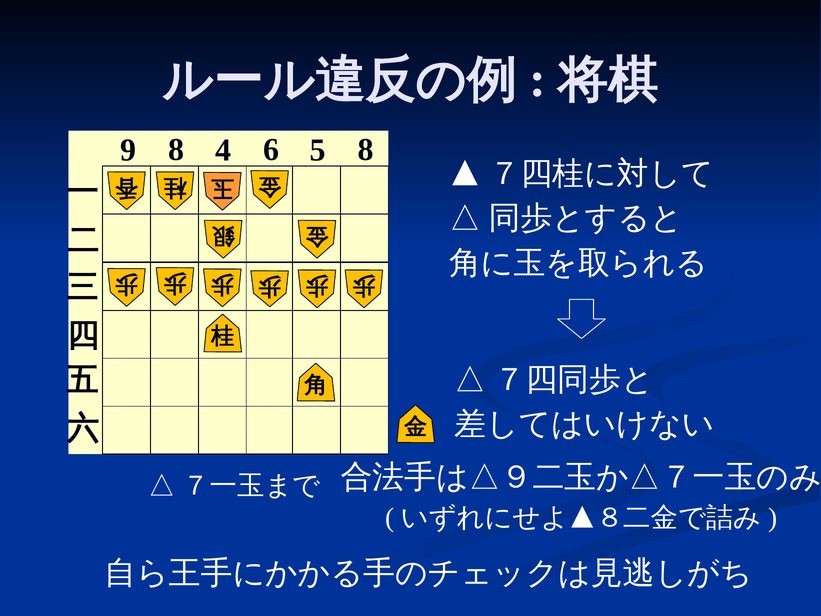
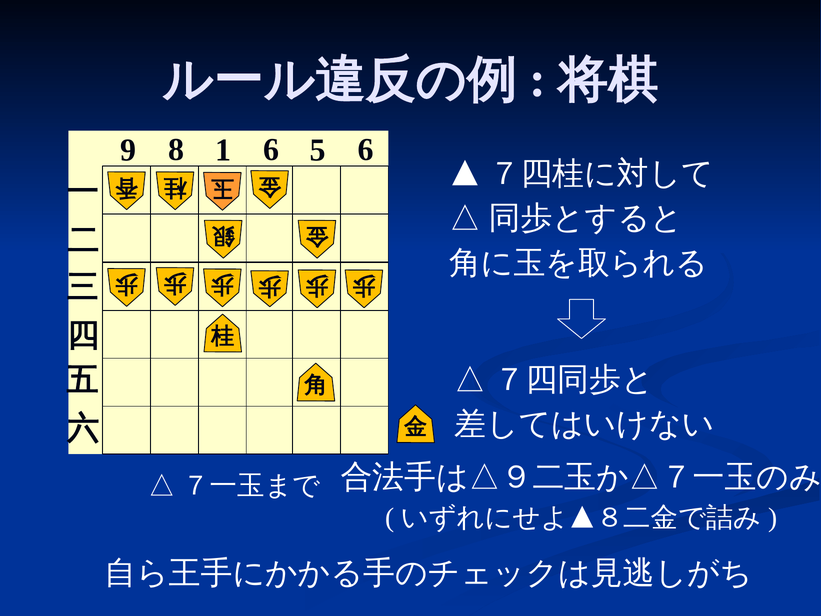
4: 4 -> 1
5 8: 8 -> 6
